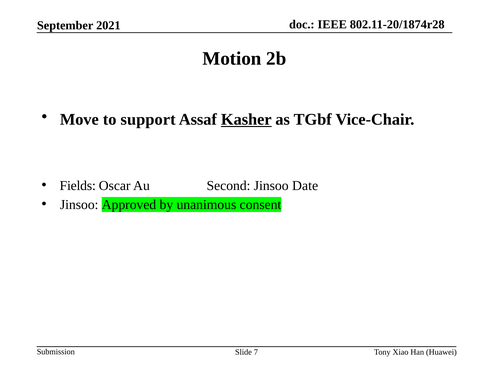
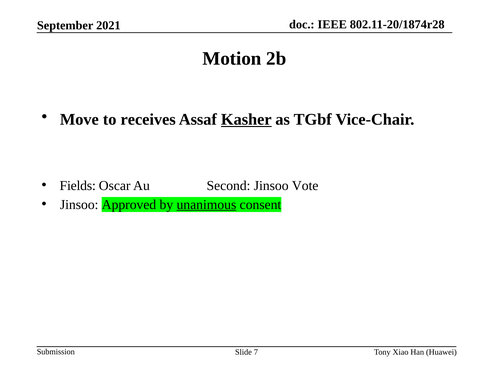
support: support -> receives
Date: Date -> Vote
unanimous underline: none -> present
